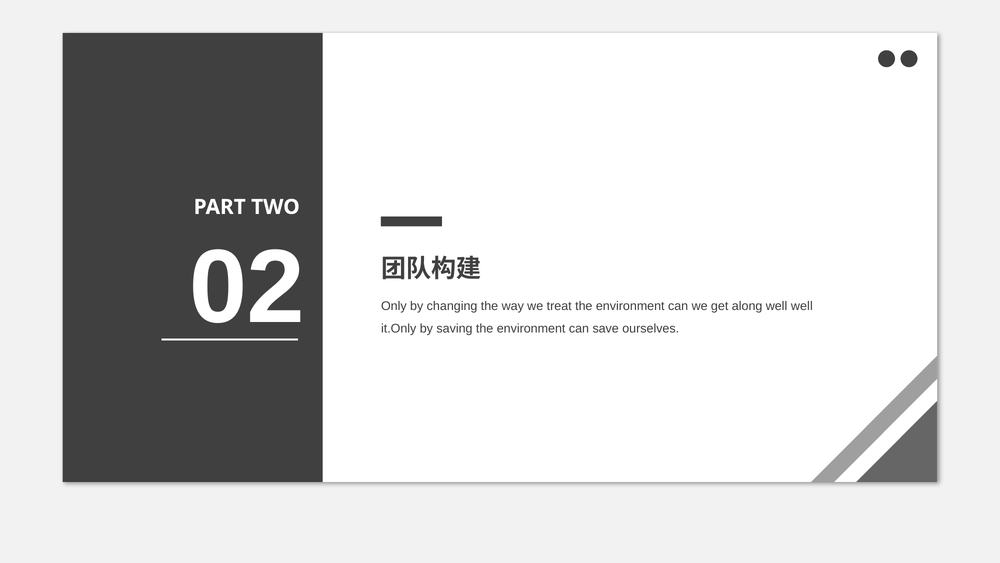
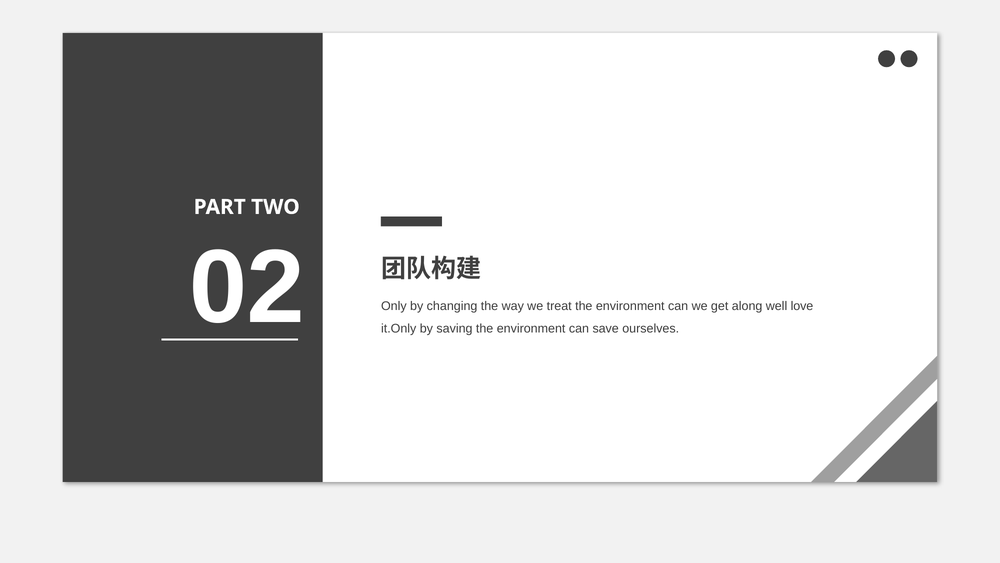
well well: well -> love
